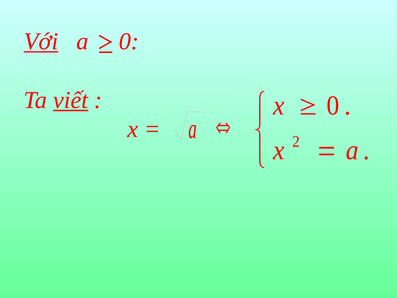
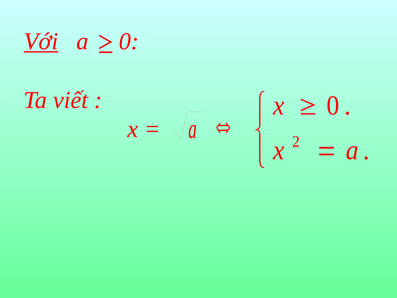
viết underline: present -> none
